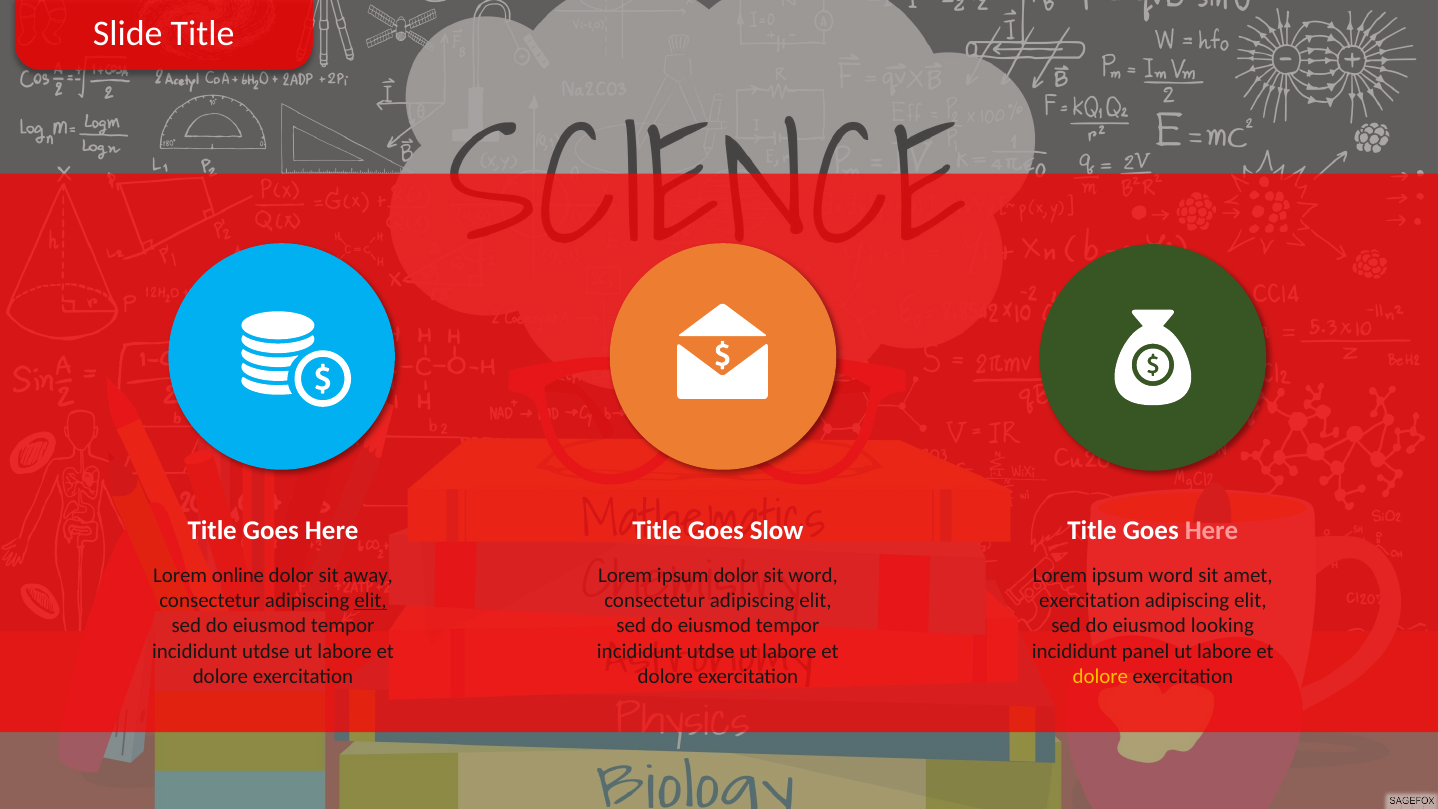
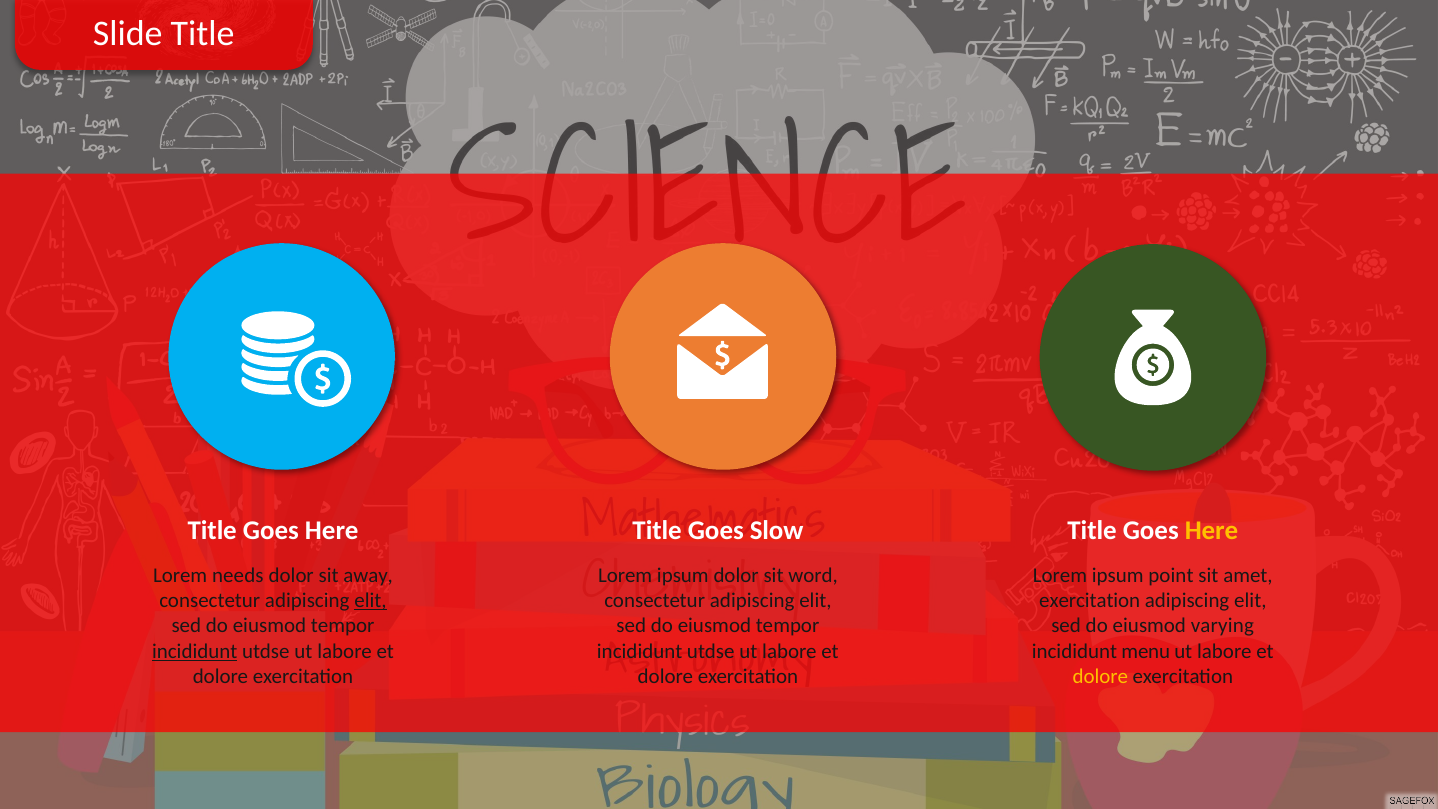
Here at (1211, 530) colour: pink -> yellow
online: online -> needs
ipsum word: word -> point
looking: looking -> varying
incididunt at (195, 651) underline: none -> present
panel: panel -> menu
